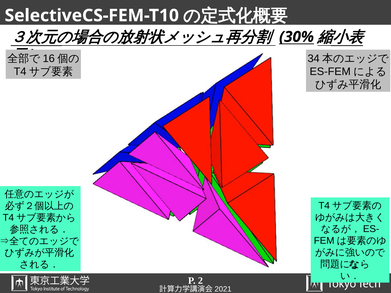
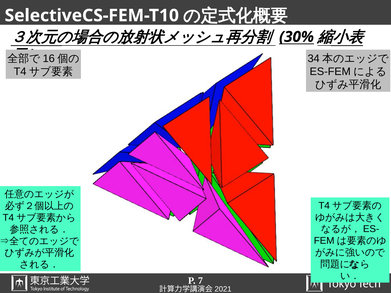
2: 2 -> 7
